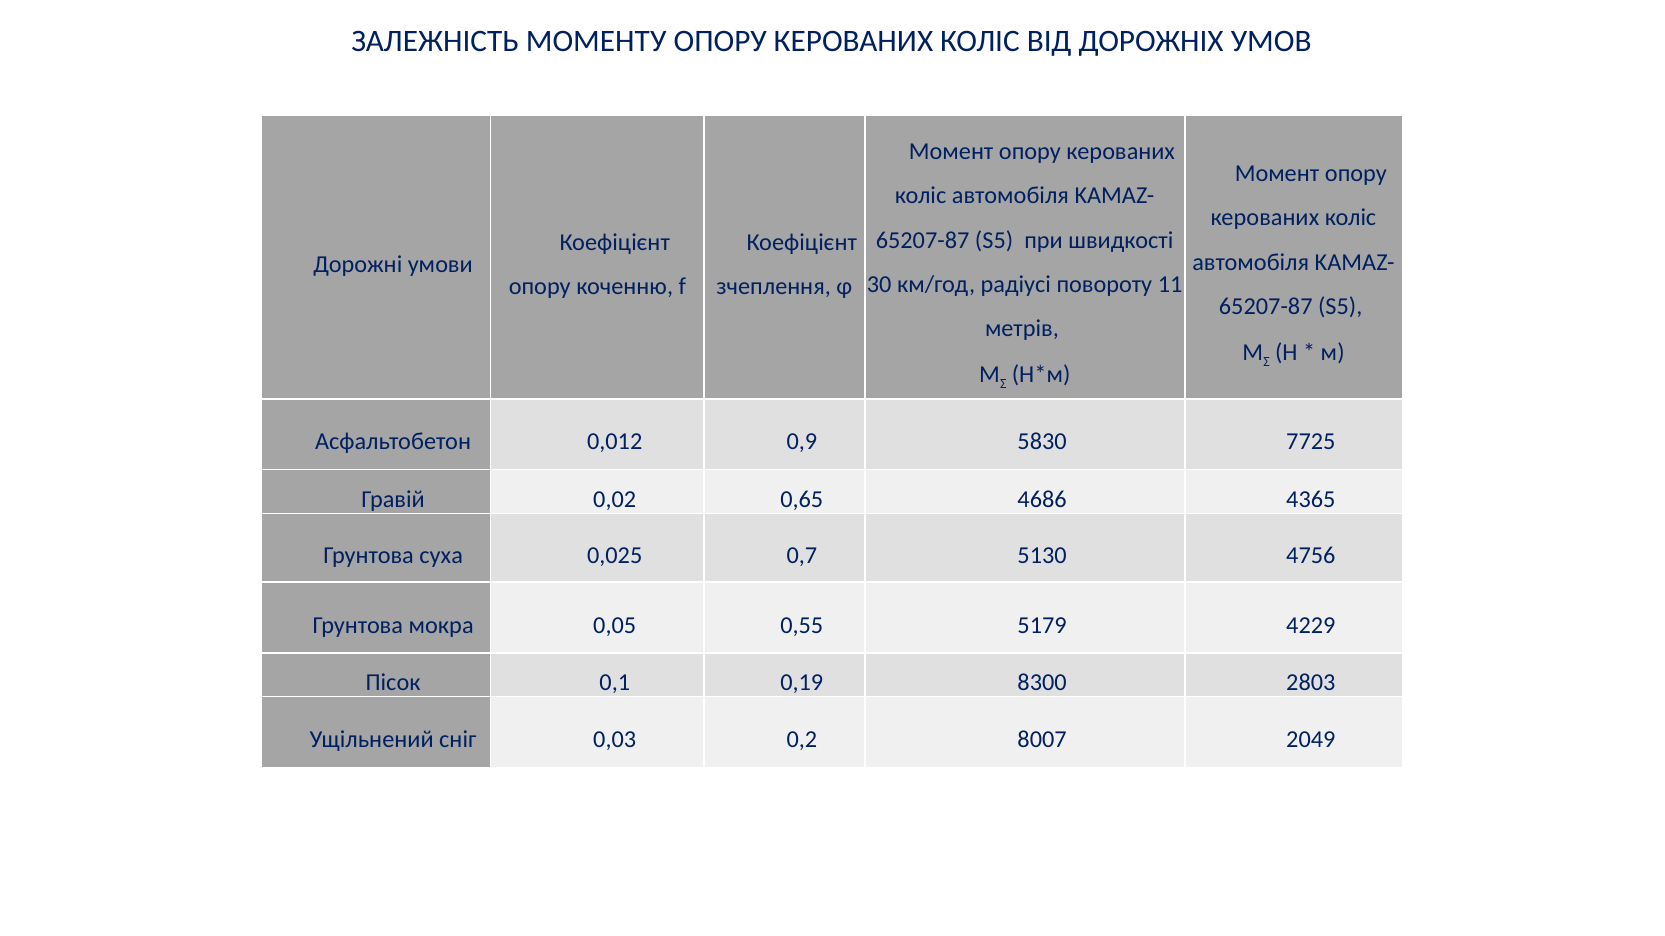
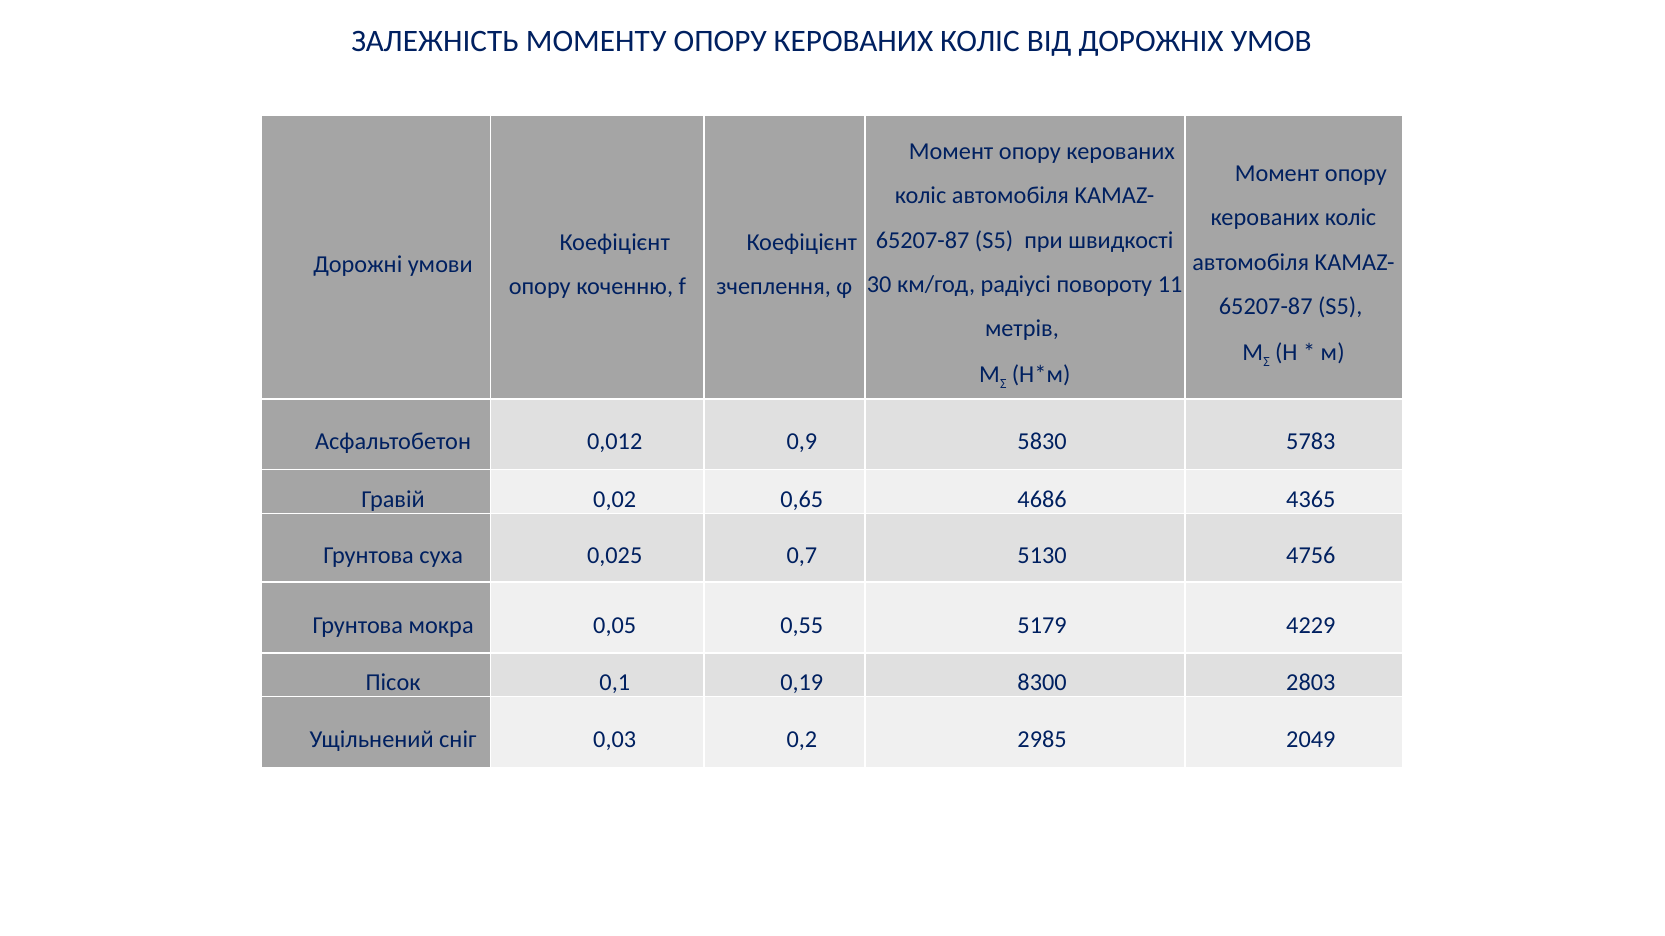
7725: 7725 -> 5783
8007: 8007 -> 2985
